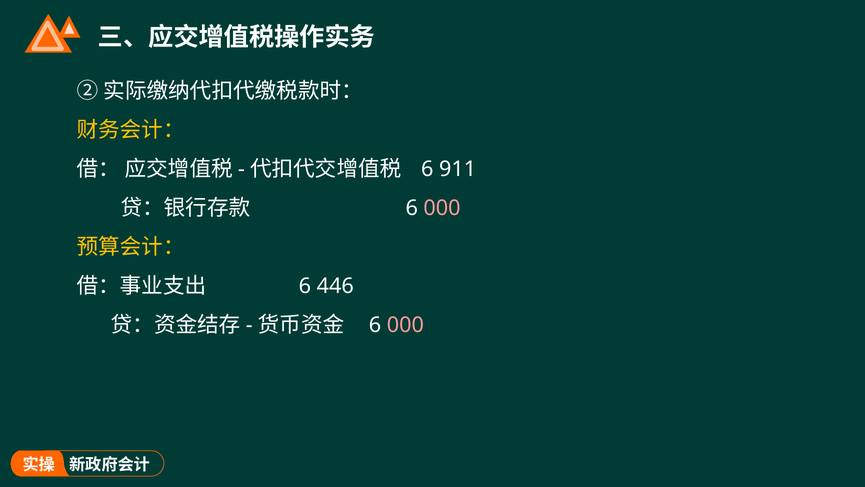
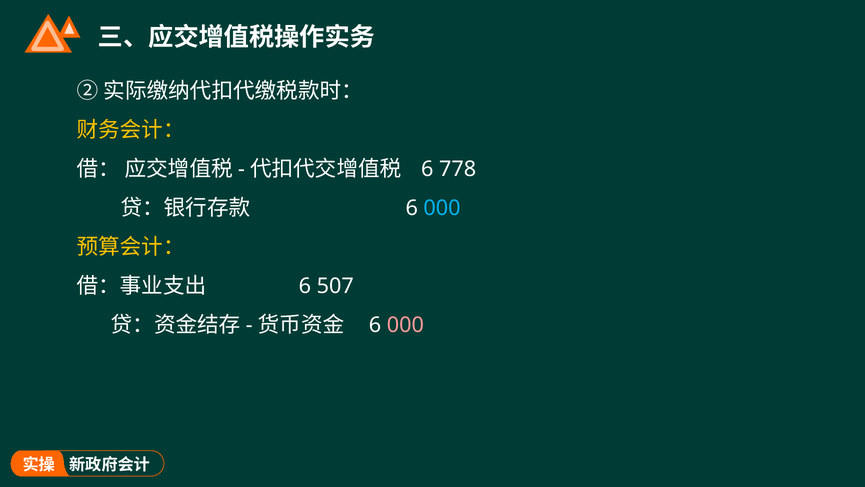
911: 911 -> 778
000 at (442, 208) colour: pink -> light blue
446: 446 -> 507
